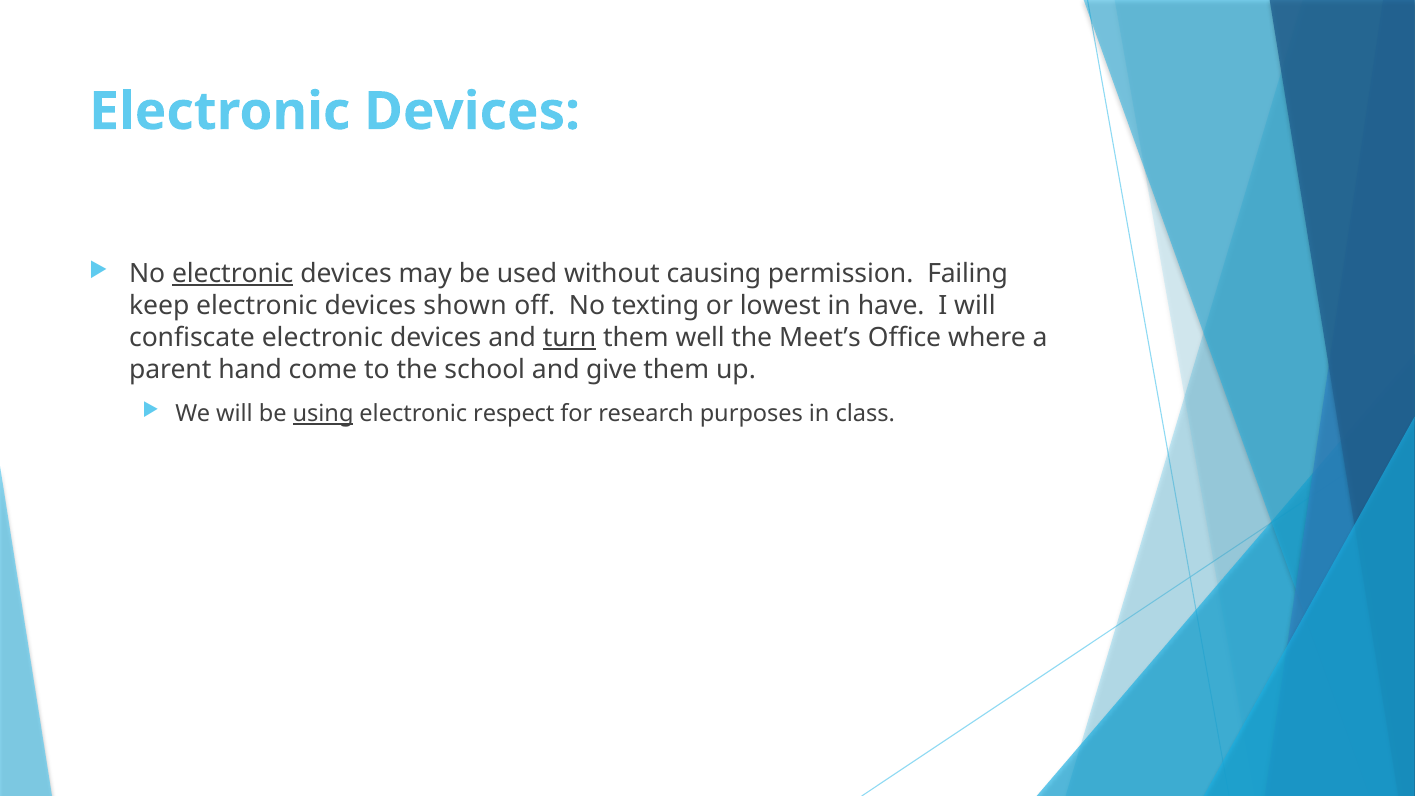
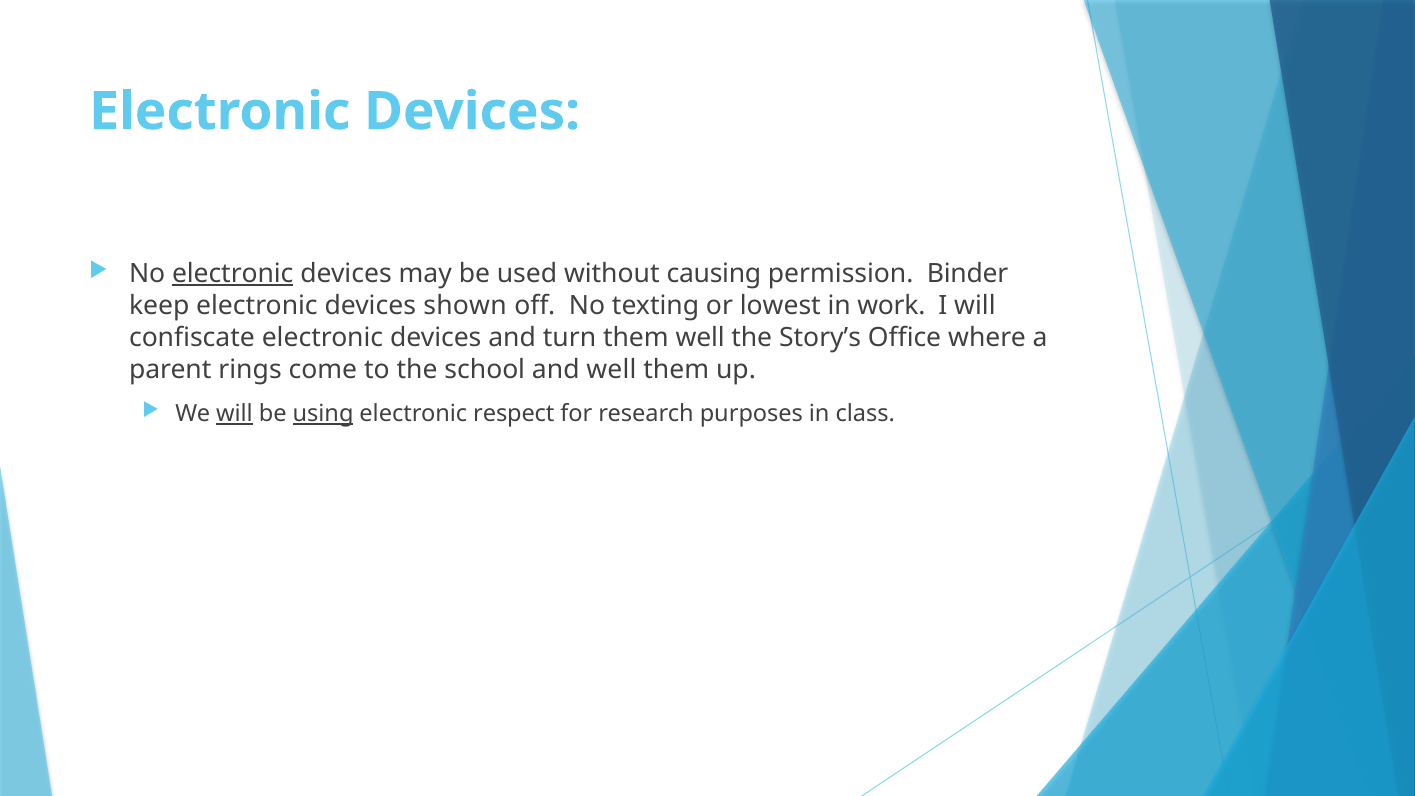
Failing: Failing -> Binder
have: have -> work
turn underline: present -> none
Meet’s: Meet’s -> Story’s
hand: hand -> rings
and give: give -> well
will at (234, 414) underline: none -> present
